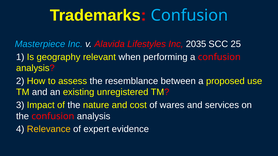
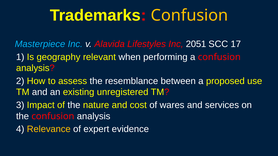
Confusion at (189, 15) colour: light blue -> yellow
2035: 2035 -> 2051
25: 25 -> 17
